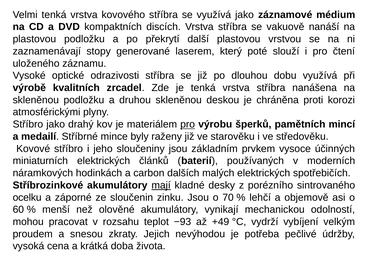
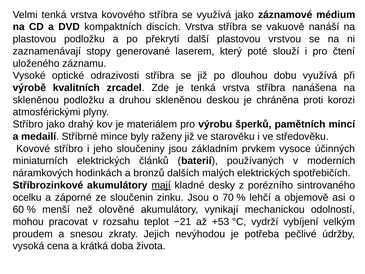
pro at (188, 124) underline: present -> none
carbon: carbon -> bronzů
−93: −93 -> −21
+49: +49 -> +53
